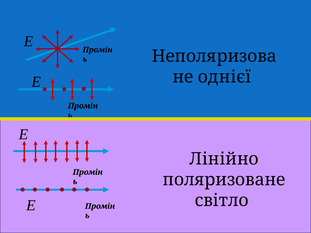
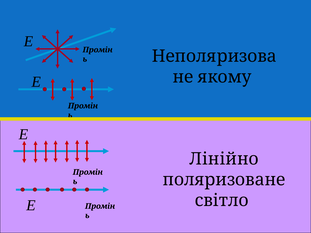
однієї: однієї -> якому
